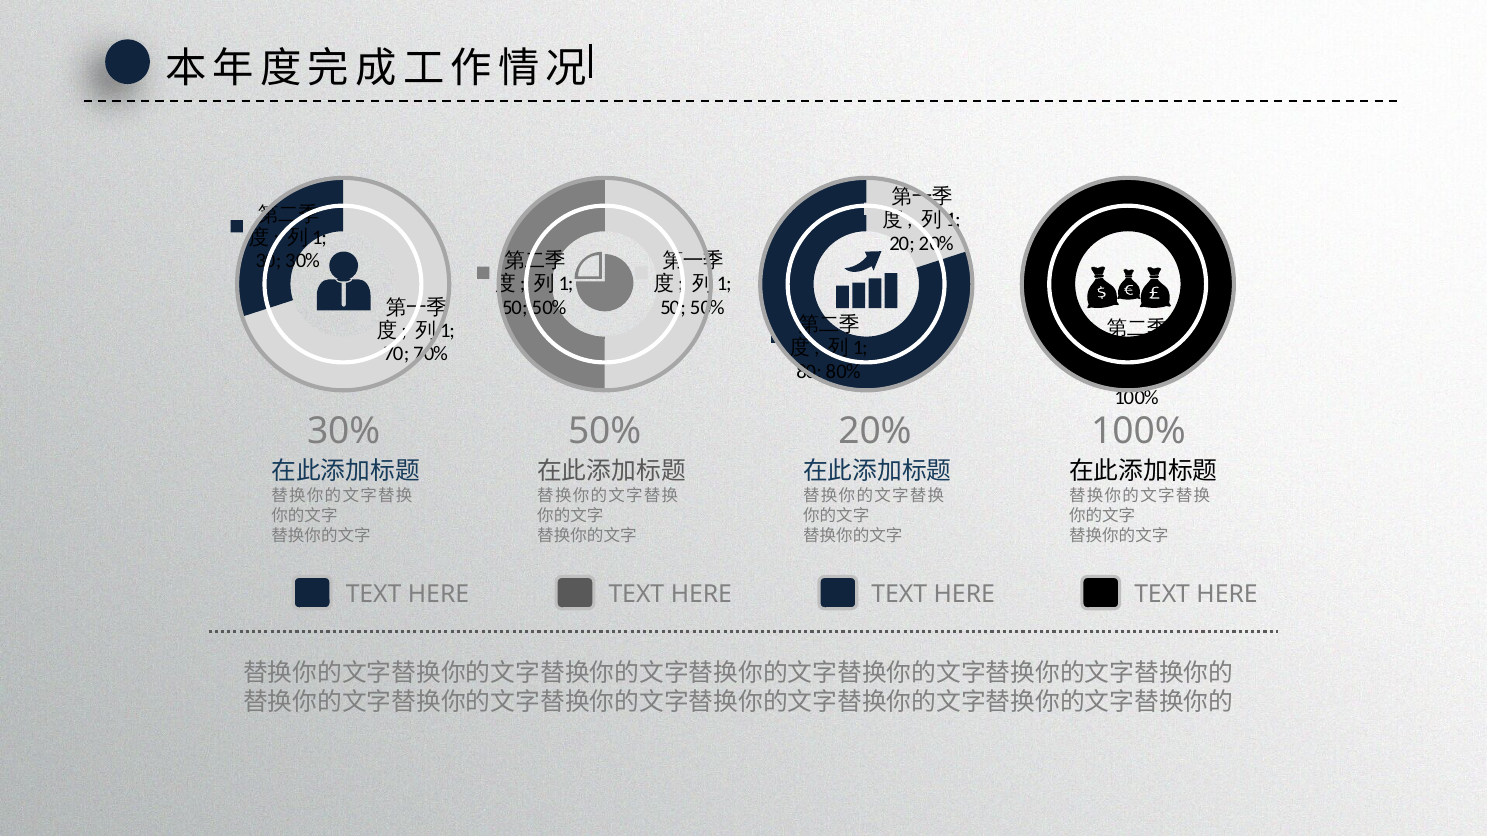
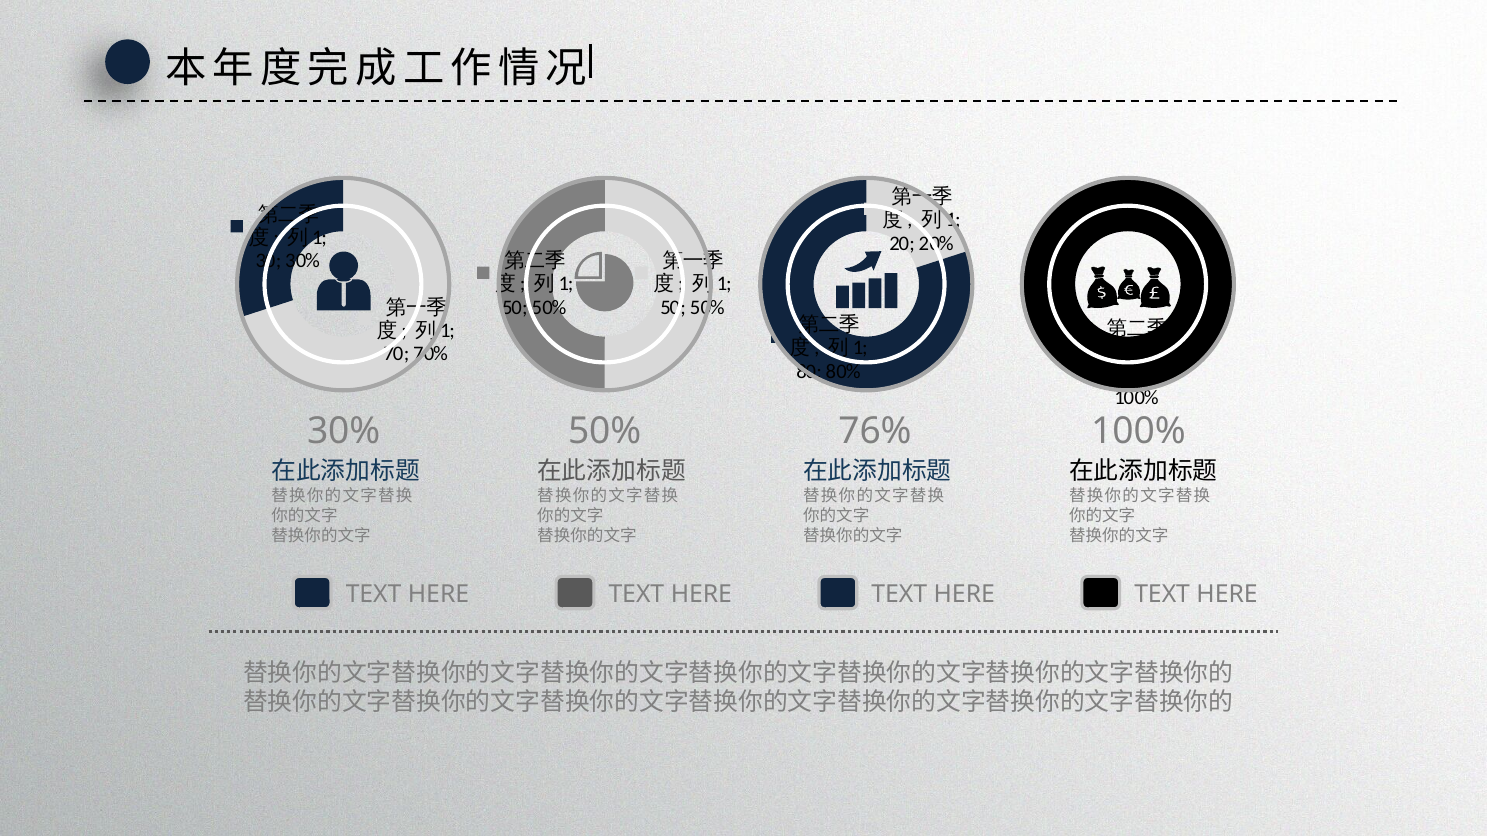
50% 20%: 20% -> 76%
